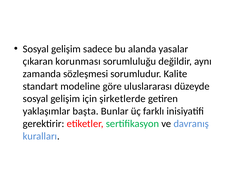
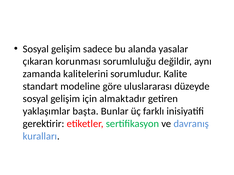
sözleşmesi: sözleşmesi -> kalitelerini
şirketlerde: şirketlerde -> almaktadır
